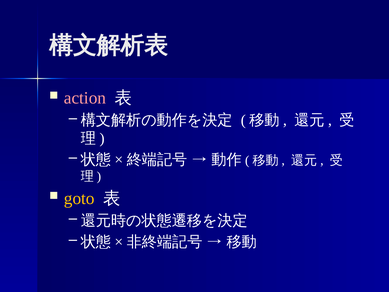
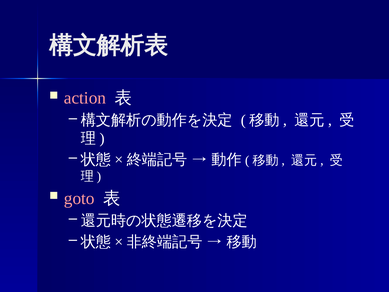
goto colour: yellow -> pink
